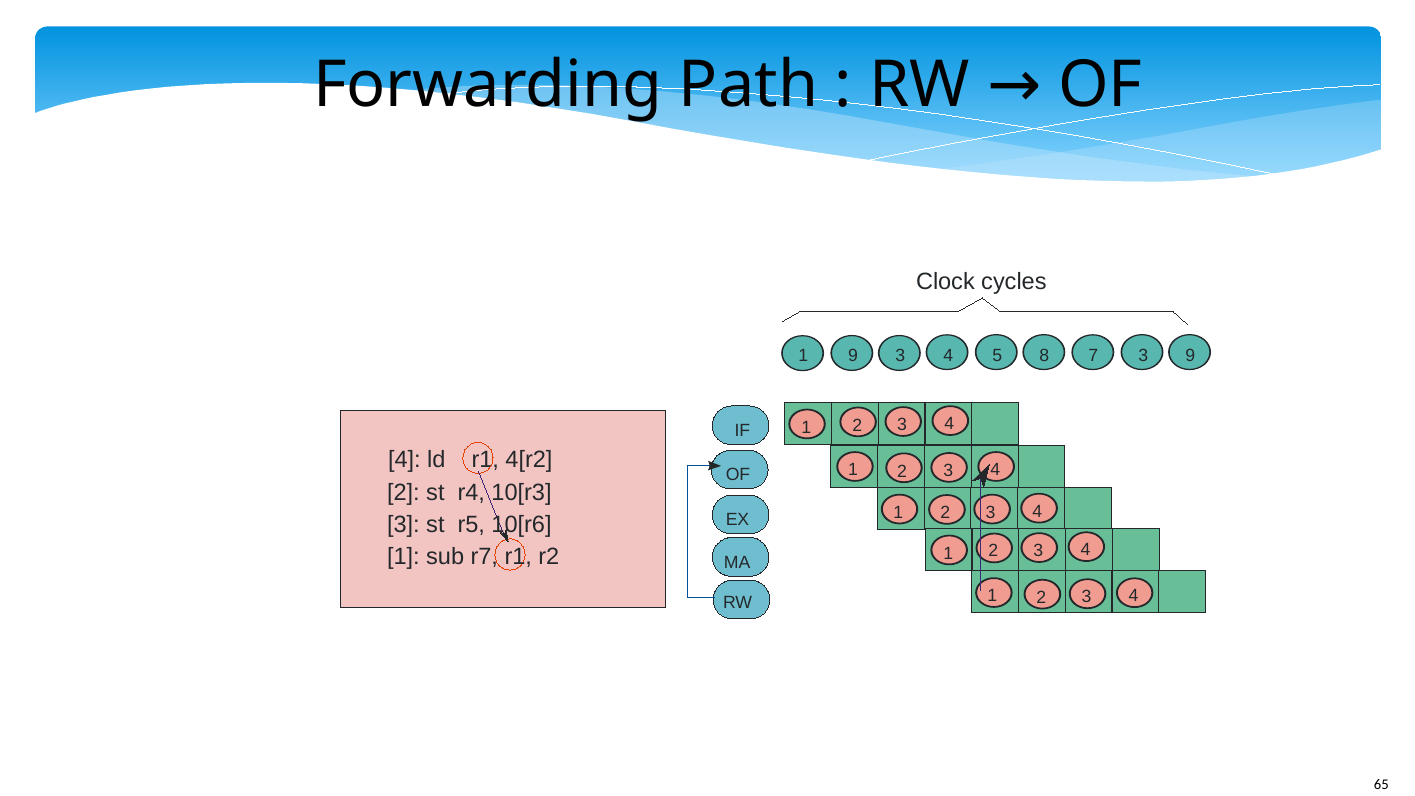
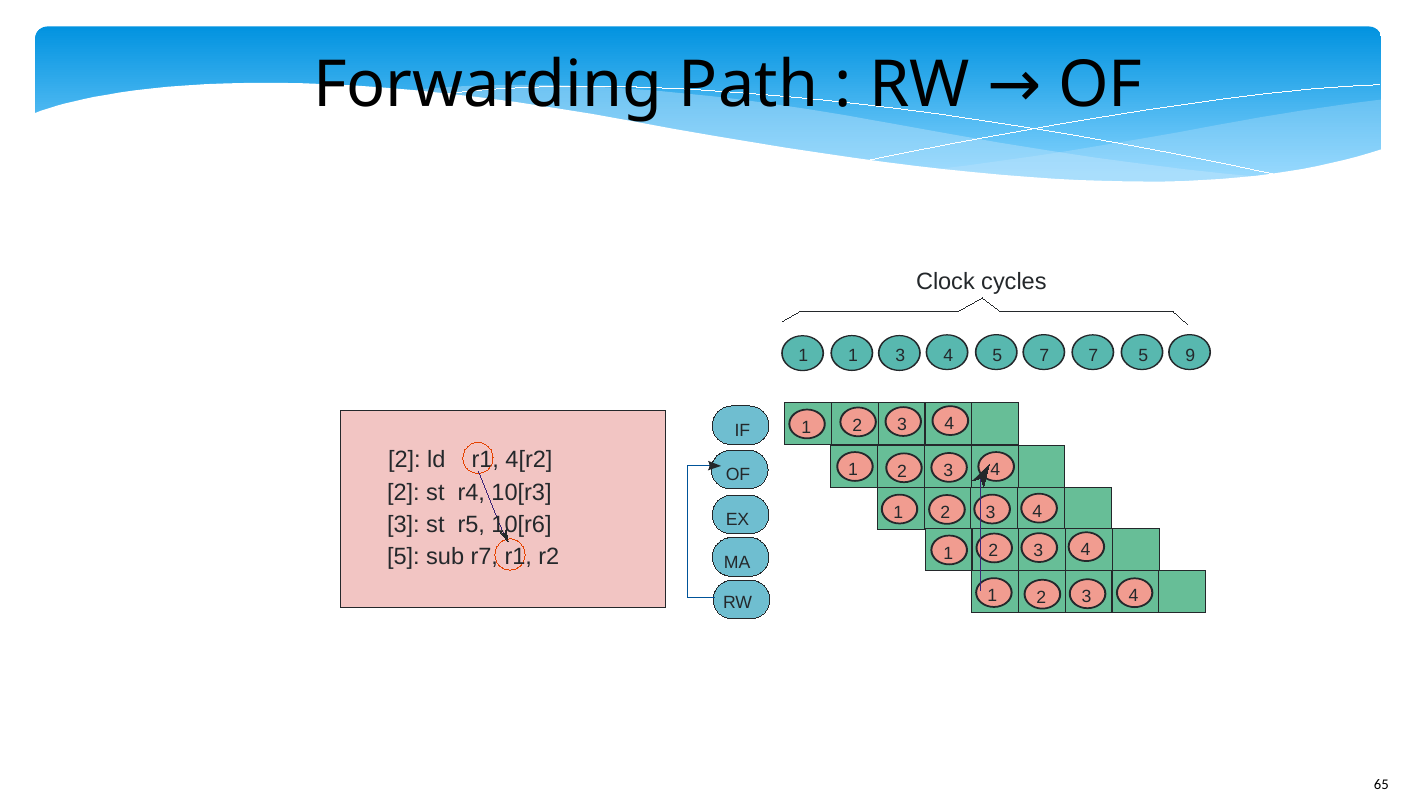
9 at (853, 355): 9 -> 1
5 8: 8 -> 7
7 3: 3 -> 5
4 at (404, 460): 4 -> 2
1 at (403, 557): 1 -> 5
